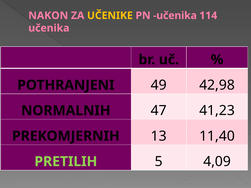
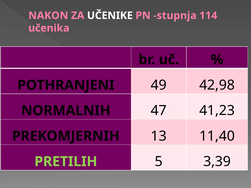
UČENIKE colour: yellow -> white
PN učenika: učenika -> stupnja
4,09: 4,09 -> 3,39
